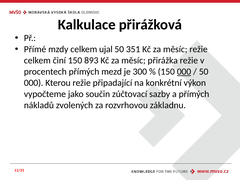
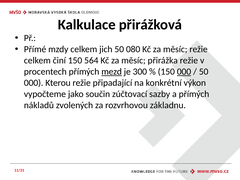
ujal: ujal -> jich
351: 351 -> 080
893: 893 -> 564
mezd underline: none -> present
